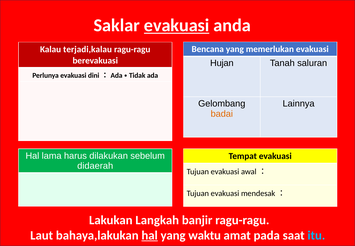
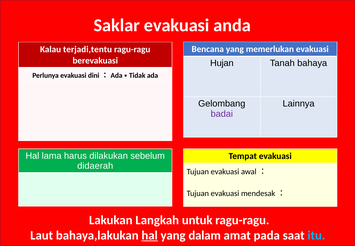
evakuasi at (177, 25) underline: present -> none
terjadi,kalau: terjadi,kalau -> terjadi,tentu
saluran: saluran -> bahaya
badai colour: orange -> purple
banjir: banjir -> untuk
waktu: waktu -> dalam
